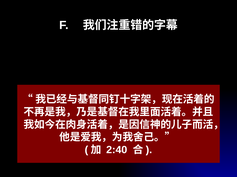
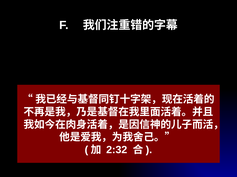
2:40: 2:40 -> 2:32
